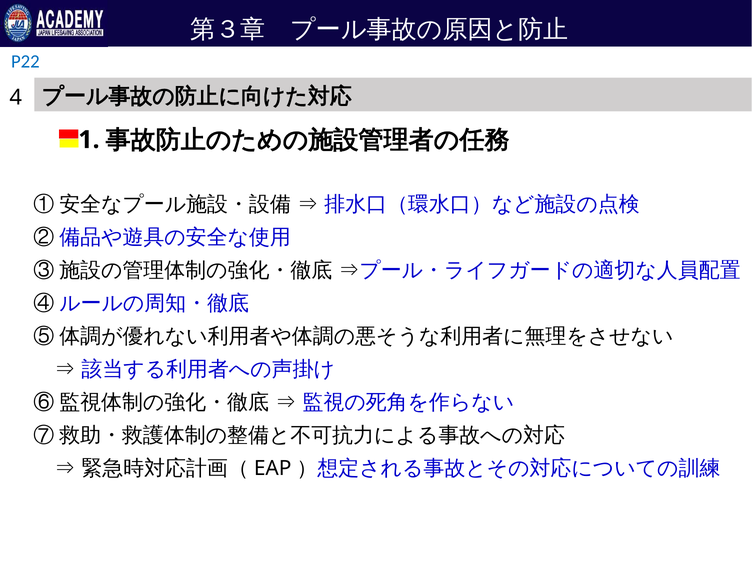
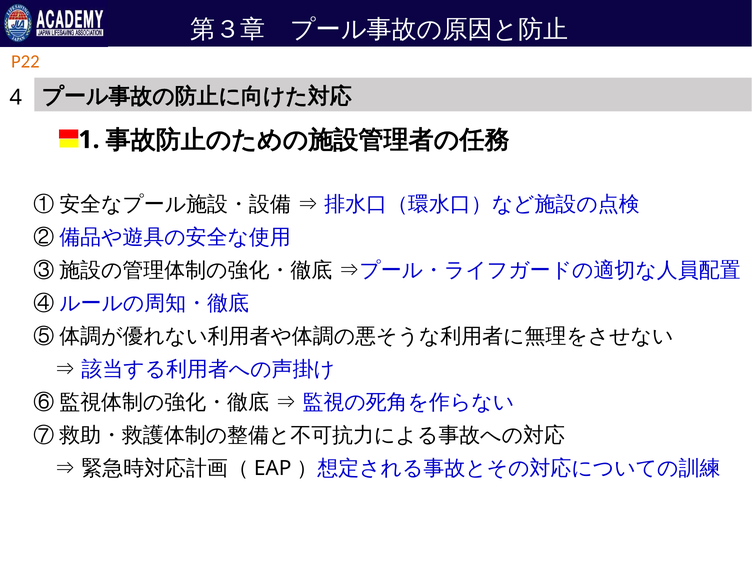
P22 colour: blue -> orange
